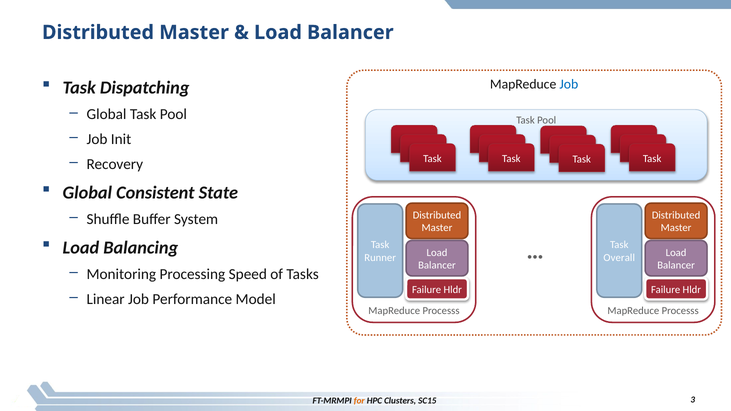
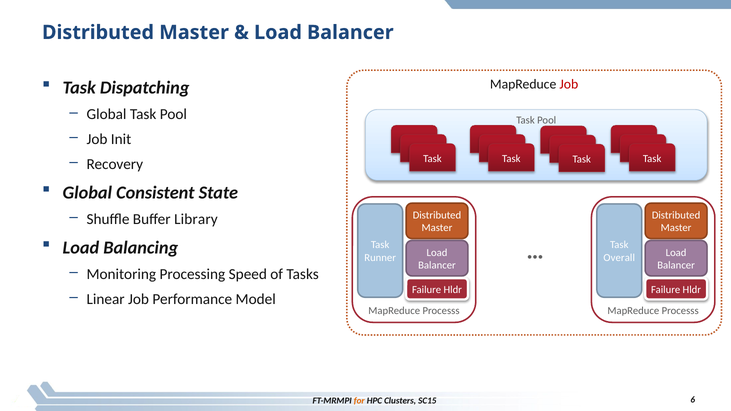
Job at (569, 84) colour: blue -> red
System: System -> Library
3: 3 -> 6
